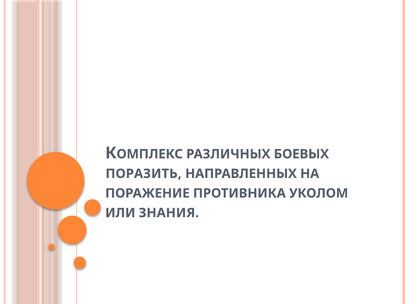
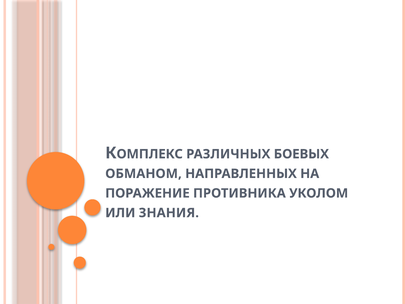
ПОРАЗИТЬ: ПОРАЗИТЬ -> ОБМАНОМ
